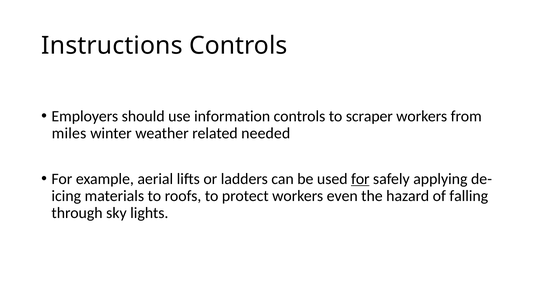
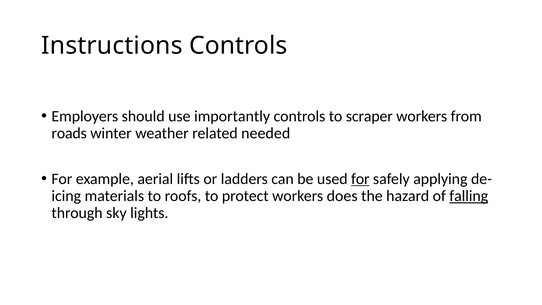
information: information -> importantly
miles: miles -> roads
even: even -> does
falling underline: none -> present
